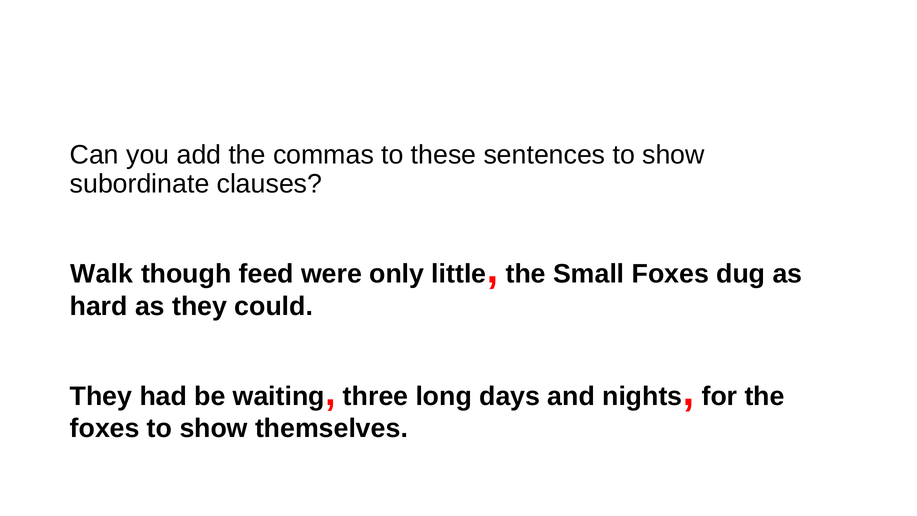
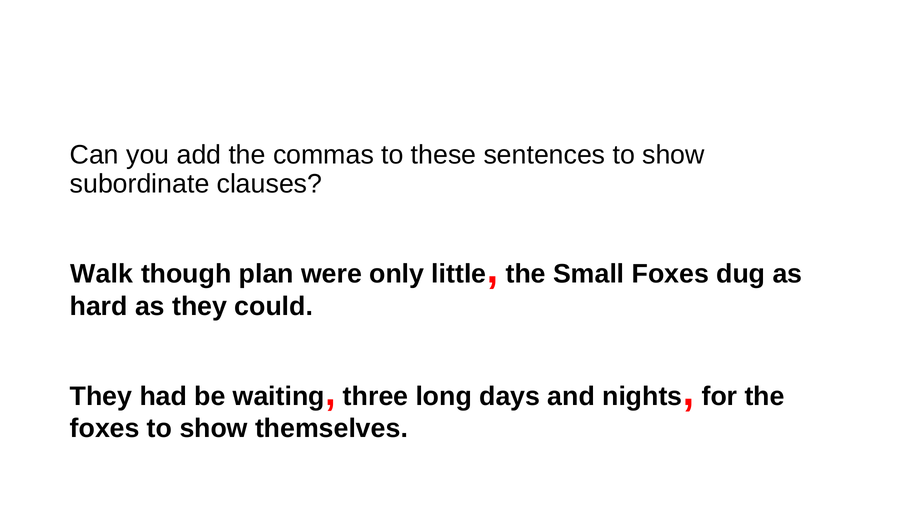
feed: feed -> plan
